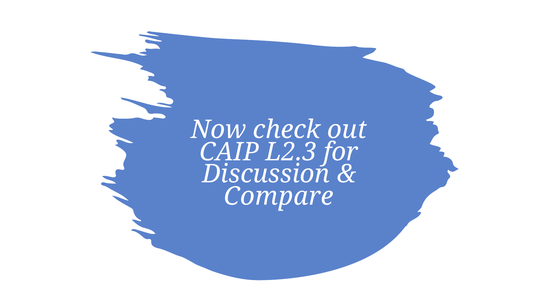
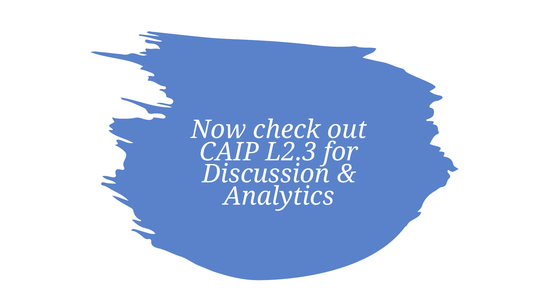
Compare: Compare -> Analytics
